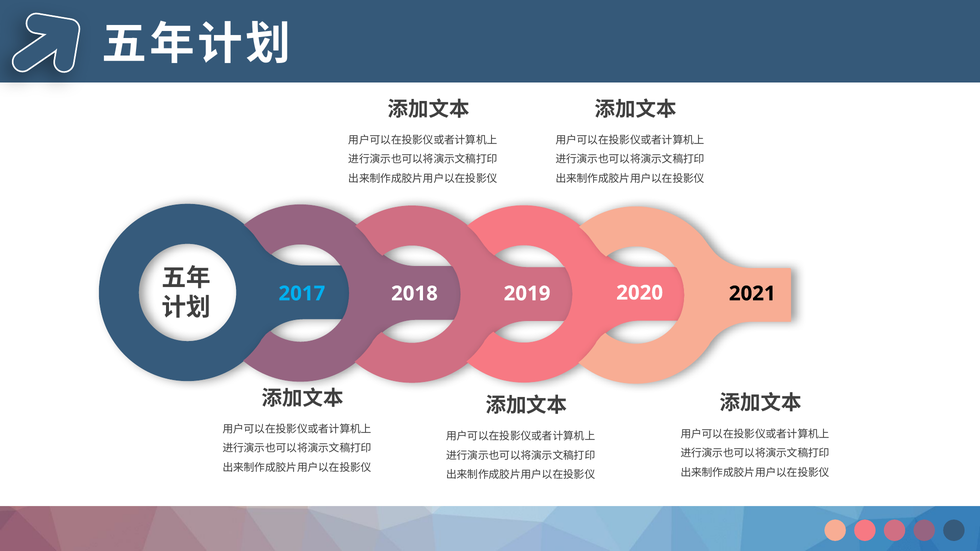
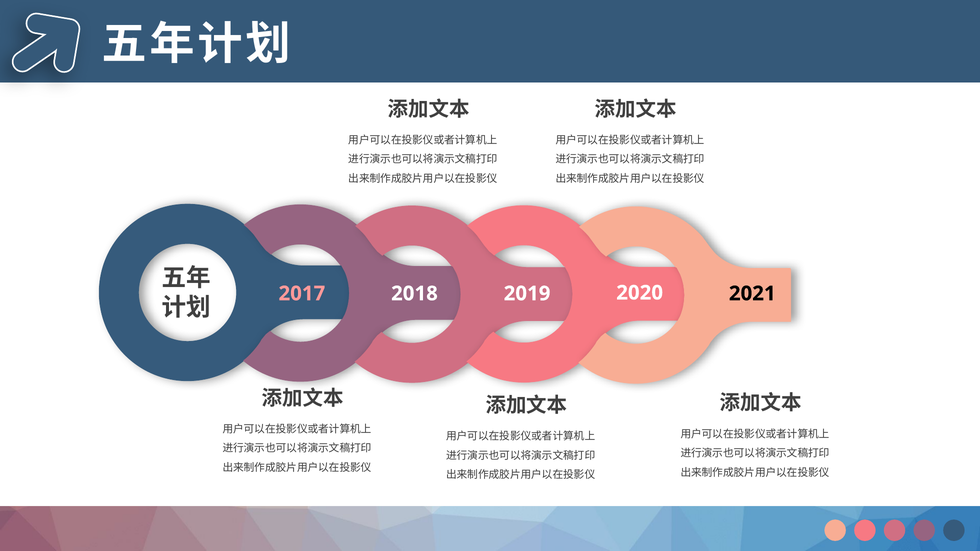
2017 colour: light blue -> pink
